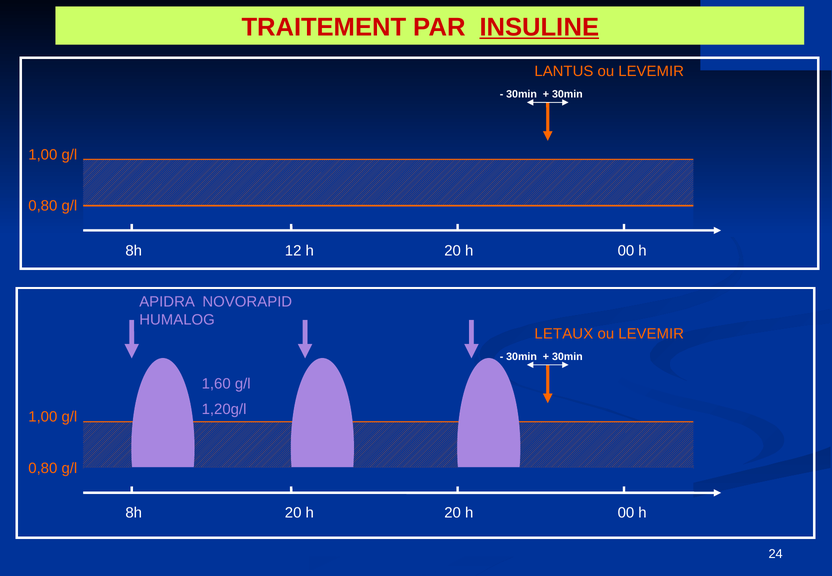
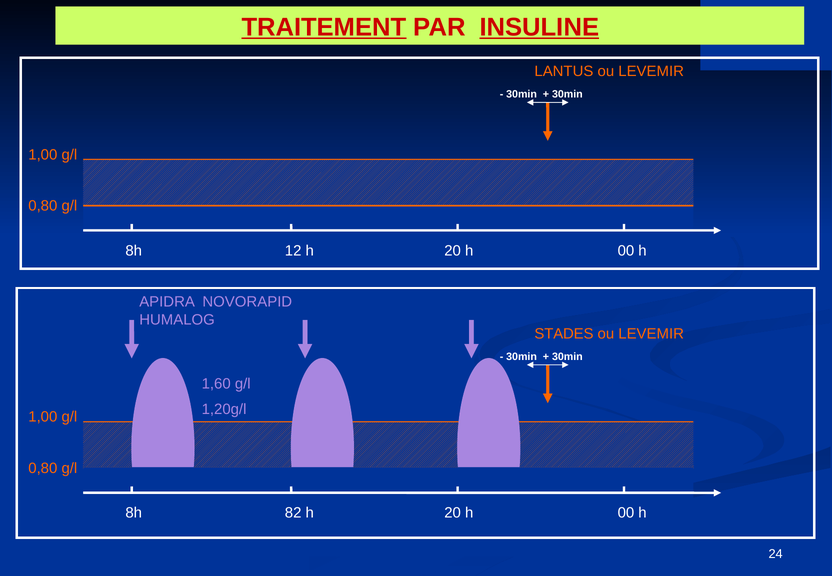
TRAITEMENT underline: none -> present
LETAUX: LETAUX -> STADES
8h 20: 20 -> 82
